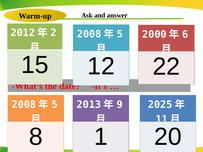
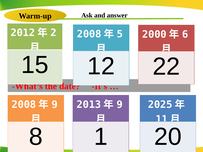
5 at (55, 105): 5 -> 9
